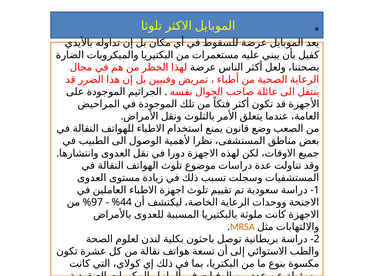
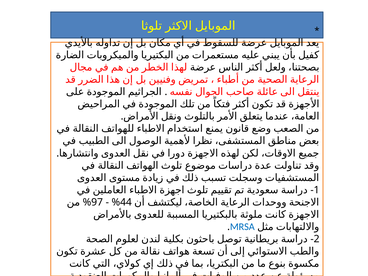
MRSA at (242, 227) colour: orange -> blue
